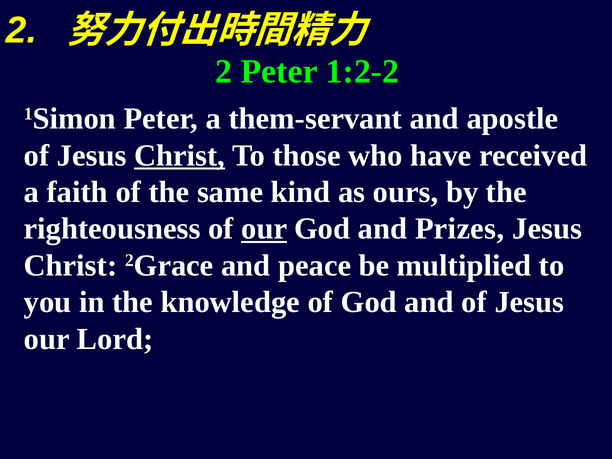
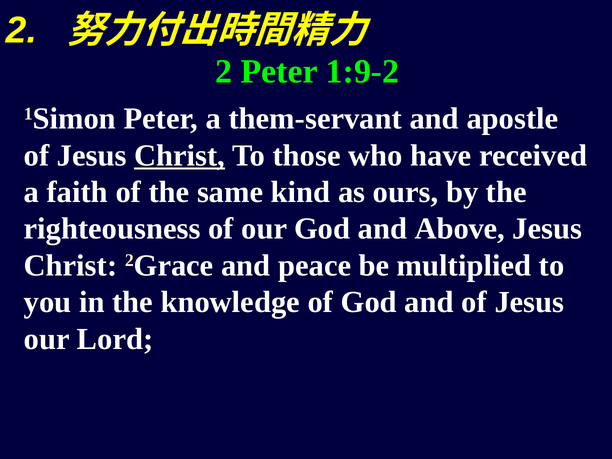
1:2-2: 1:2-2 -> 1:9-2
our at (264, 229) underline: present -> none
Prizes: Prizes -> Above
